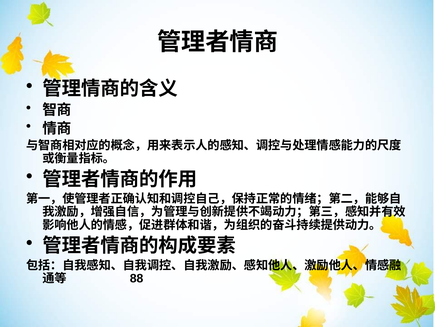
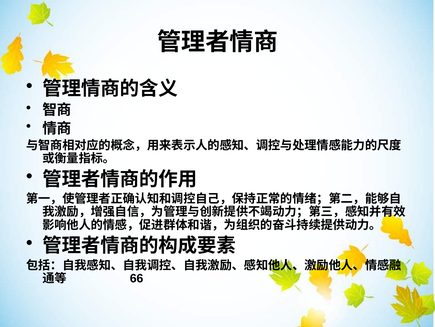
88: 88 -> 66
